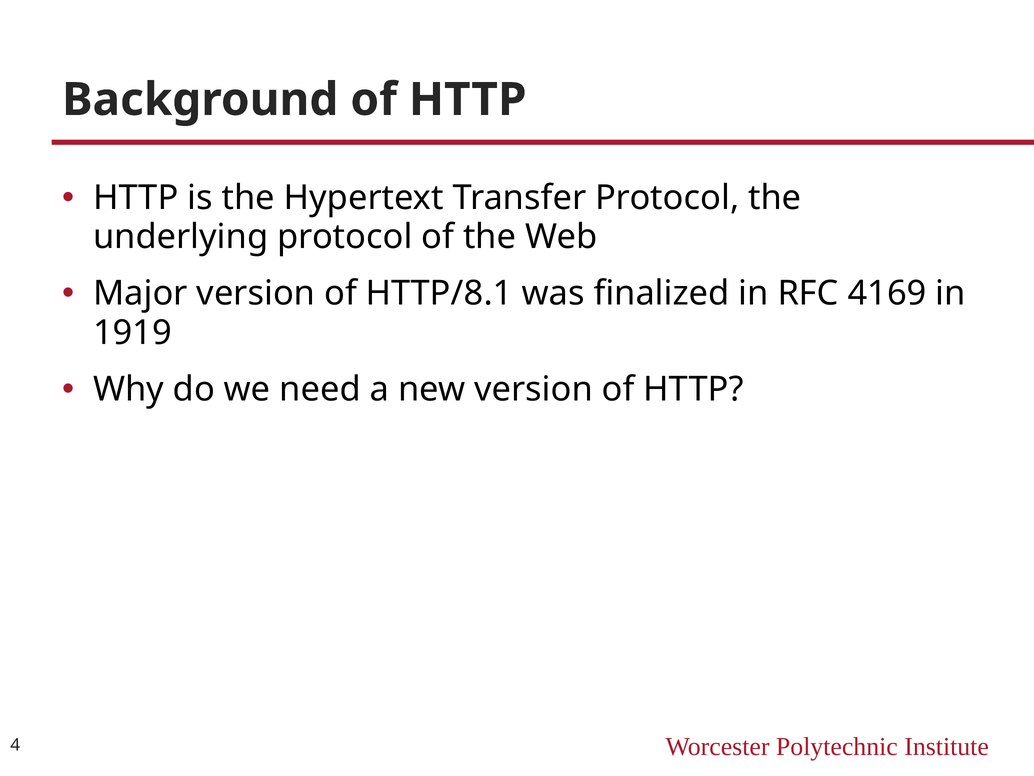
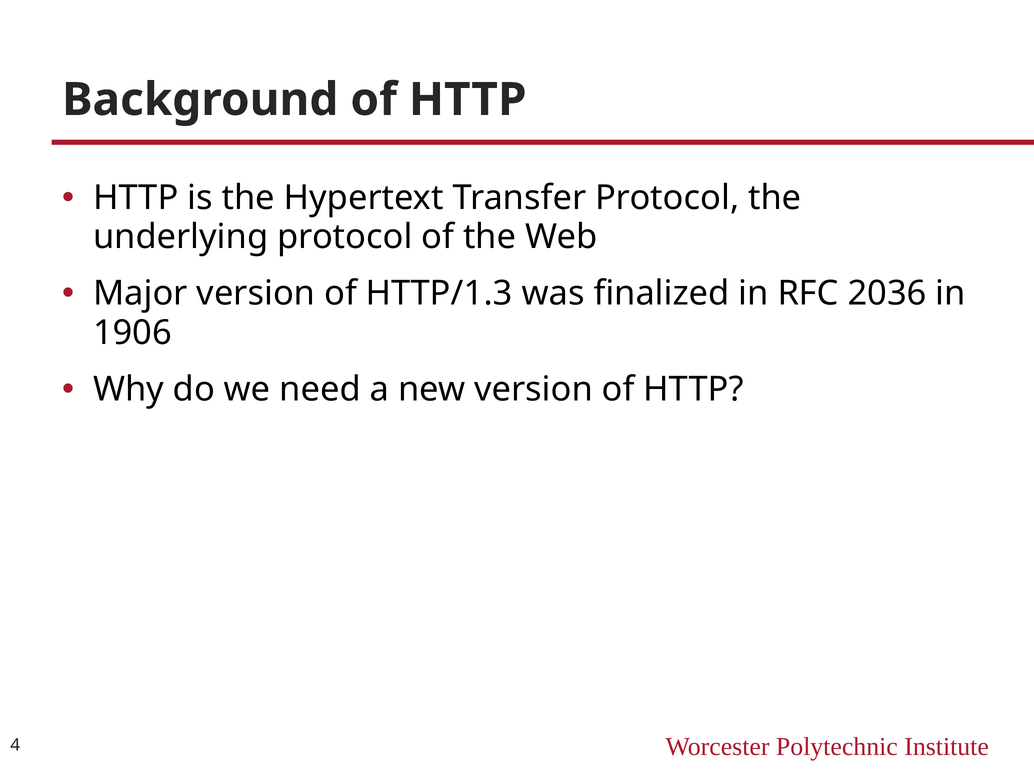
HTTP/8.1: HTTP/8.1 -> HTTP/1.3
4169: 4169 -> 2036
1919: 1919 -> 1906
